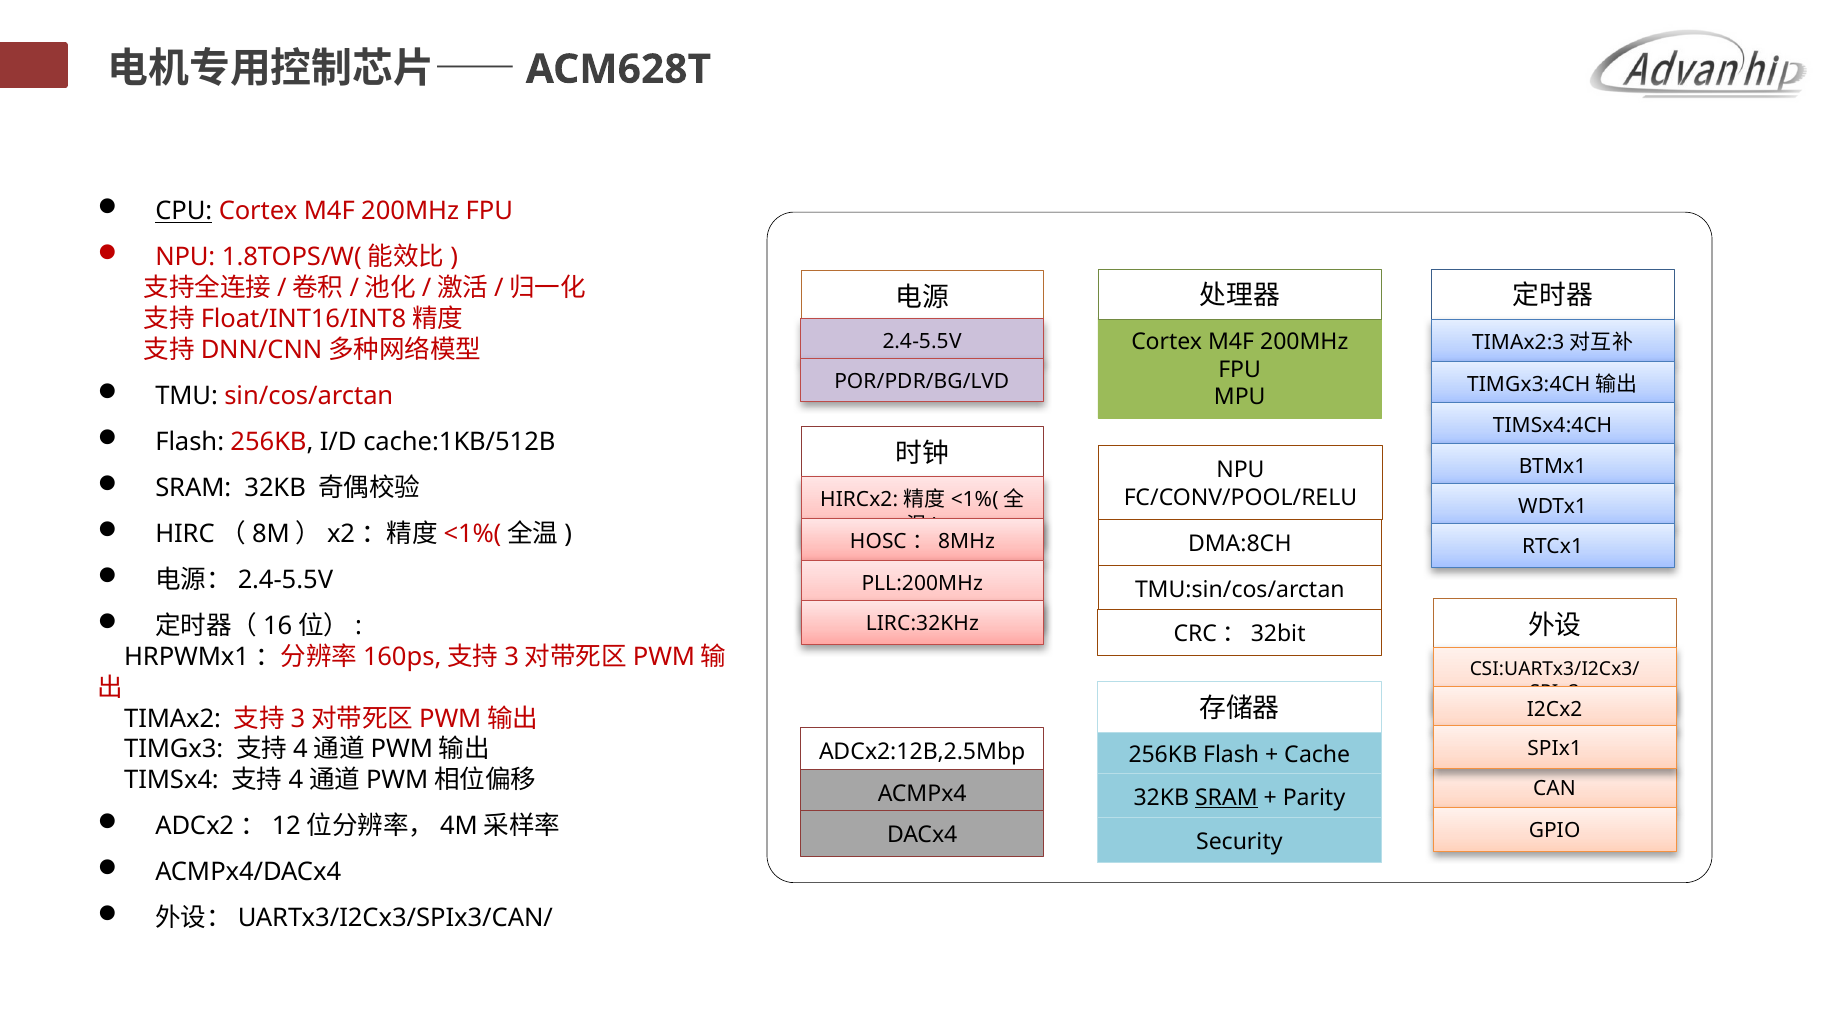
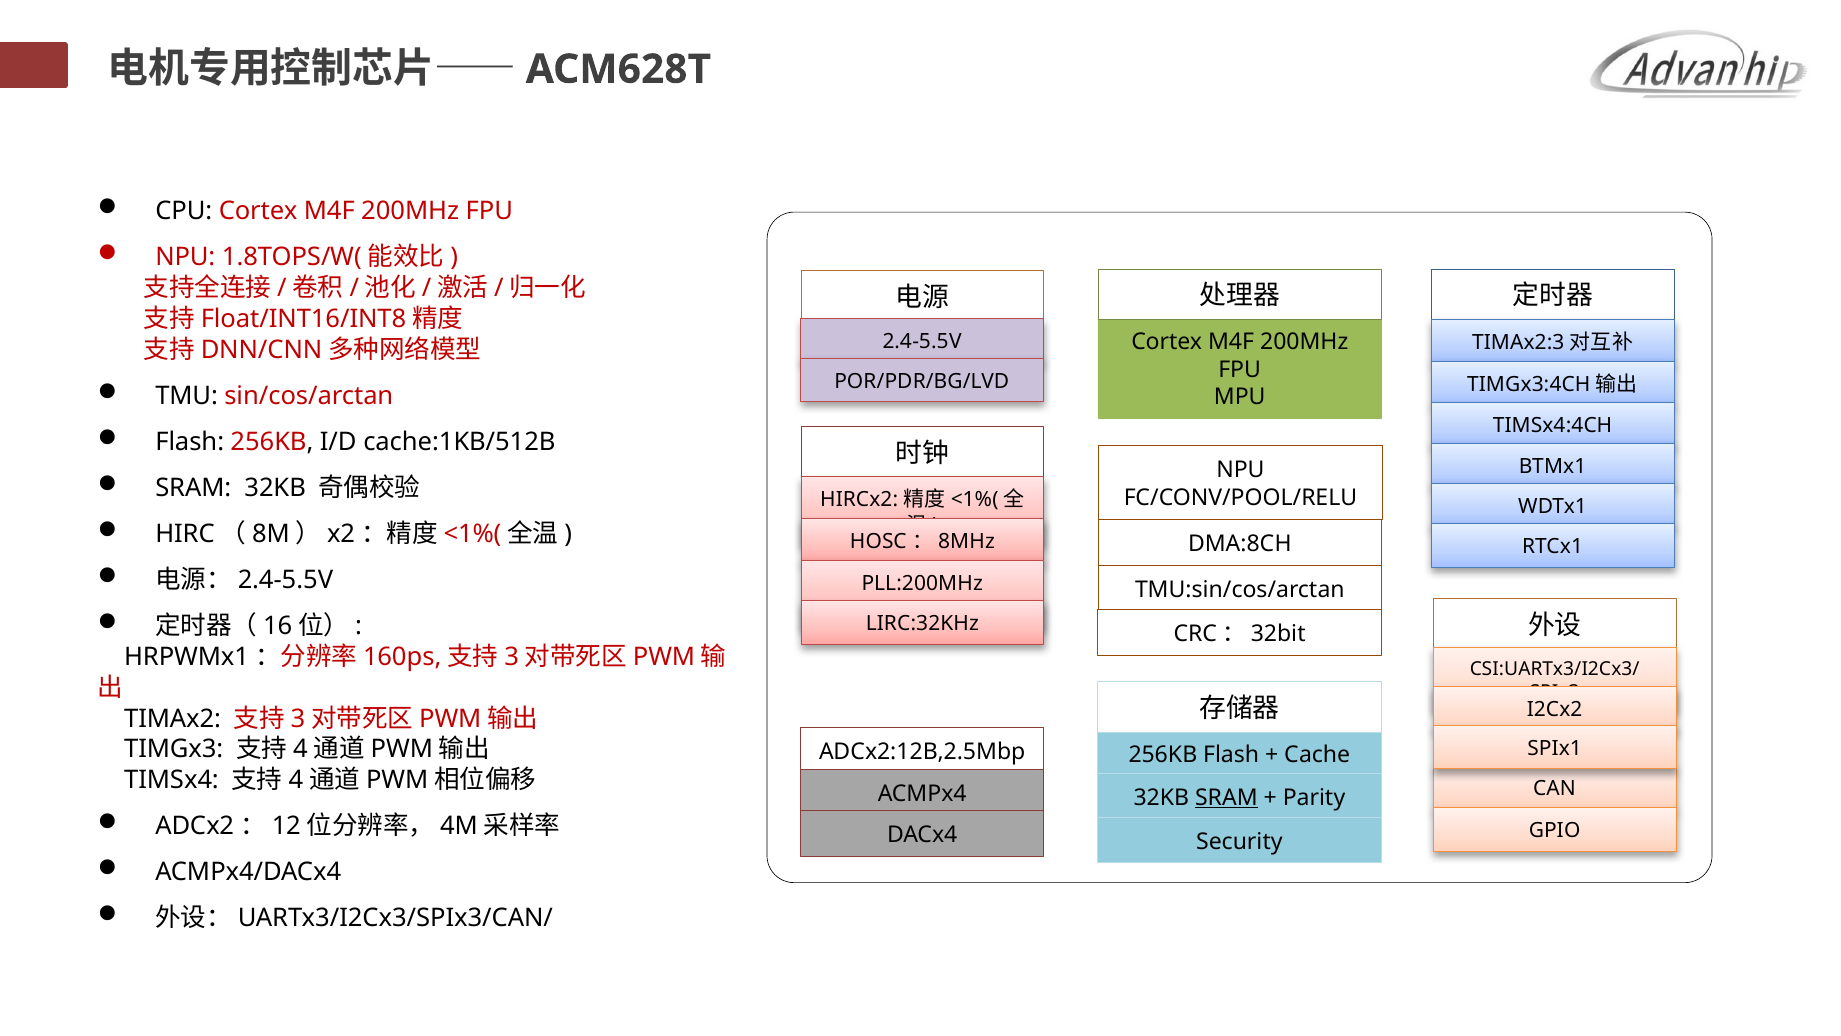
CPU underline: present -> none
